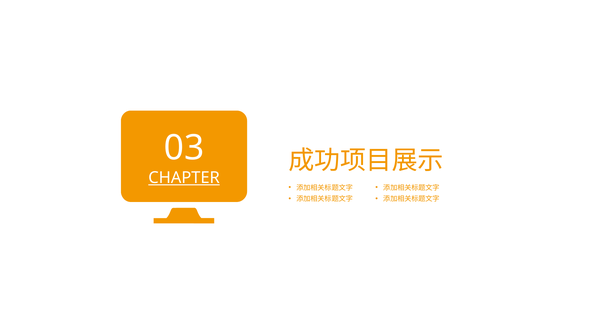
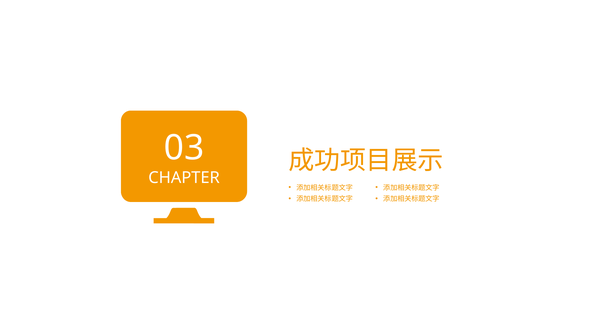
CHAPTER underline: present -> none
